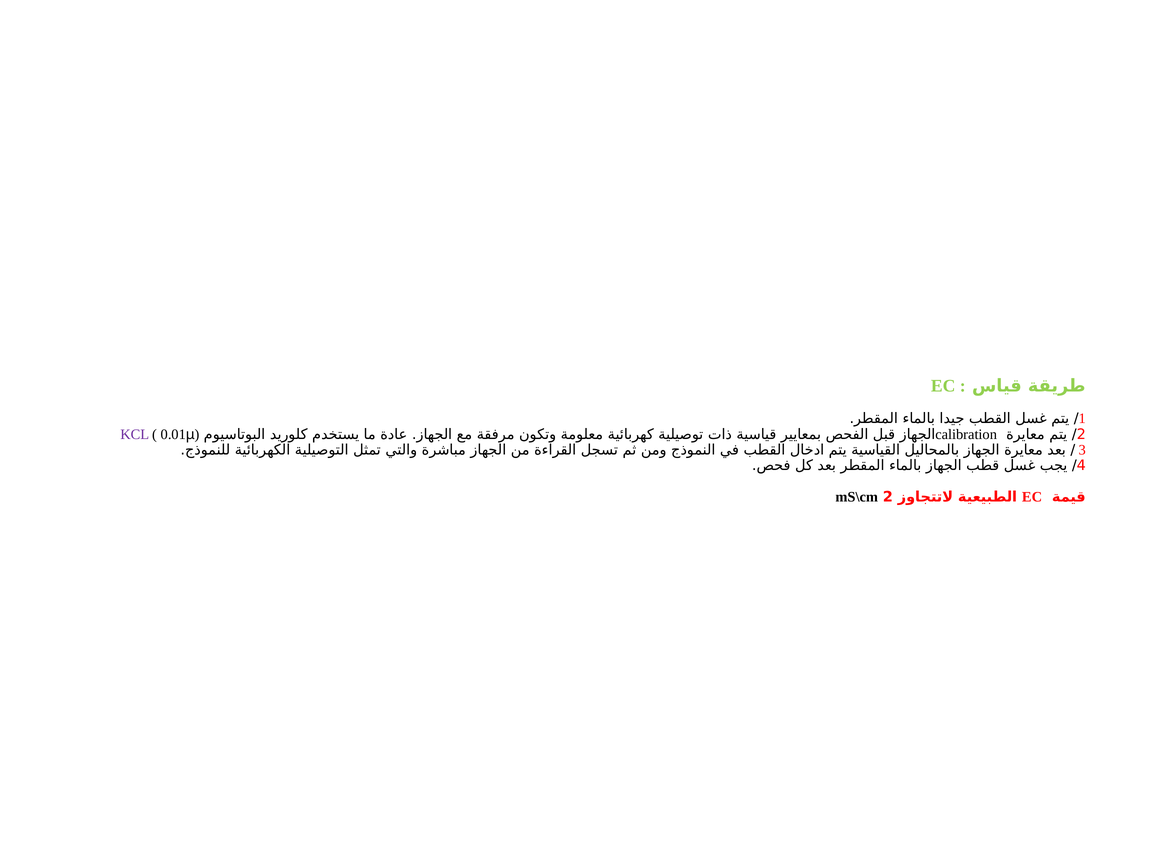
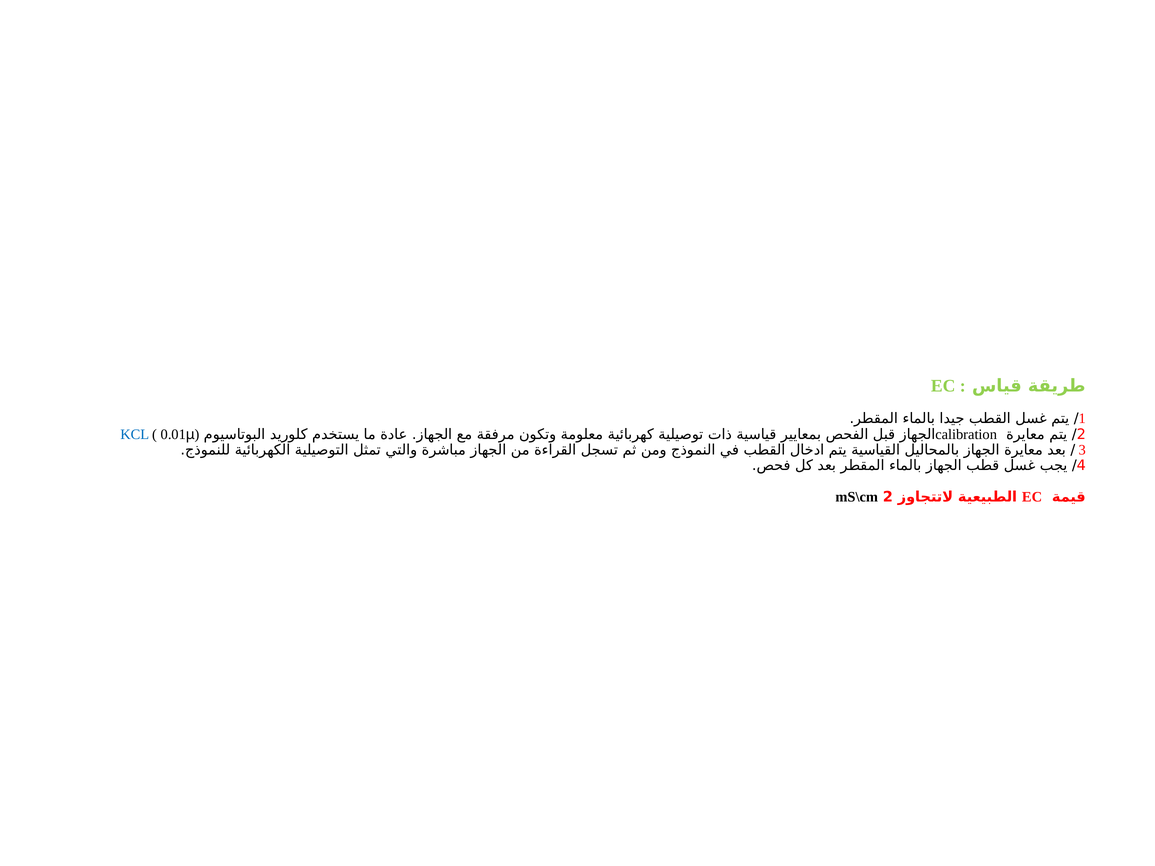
KCL colour: purple -> blue
